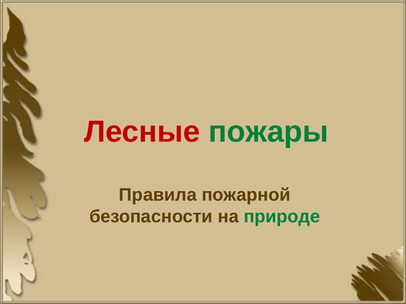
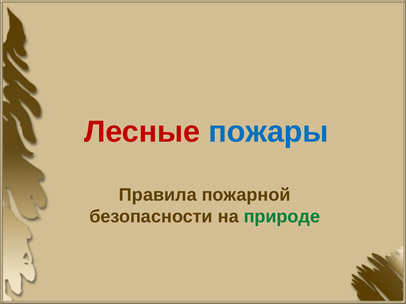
пожары colour: green -> blue
